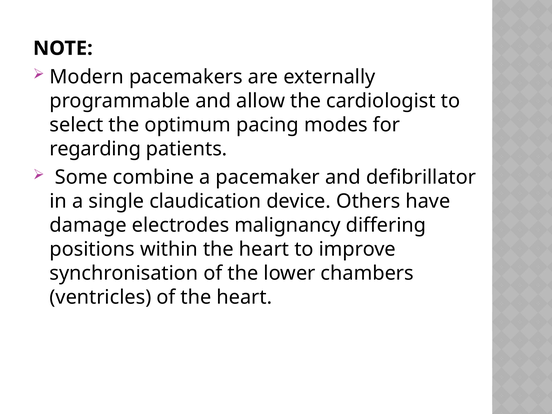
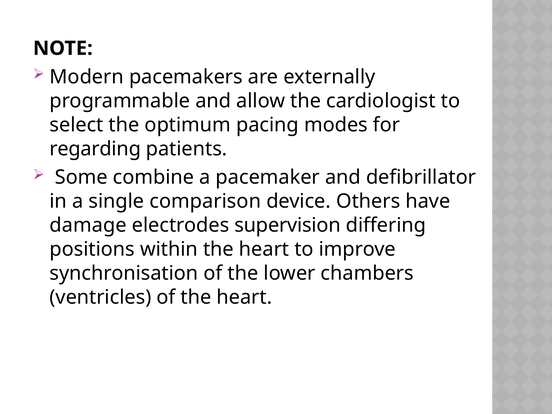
claudication: claudication -> comparison
malignancy: malignancy -> supervision
